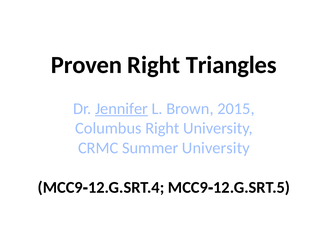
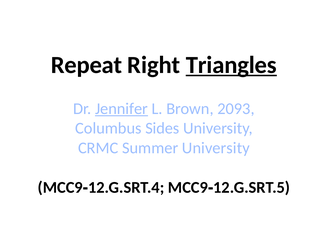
Proven: Proven -> Repeat
Triangles underline: none -> present
2015: 2015 -> 2093
Columbus Right: Right -> Sides
